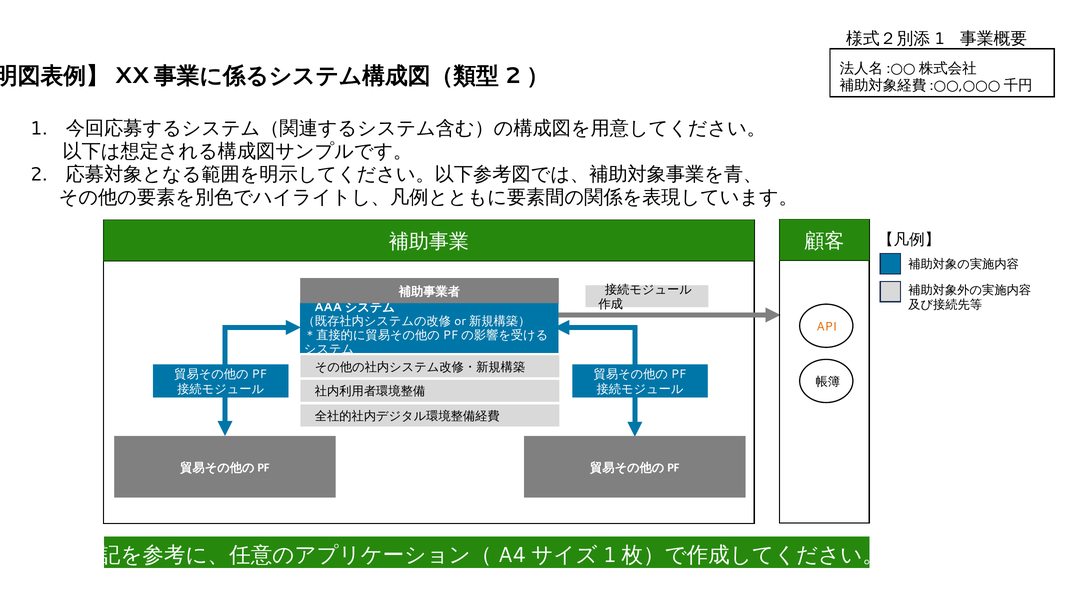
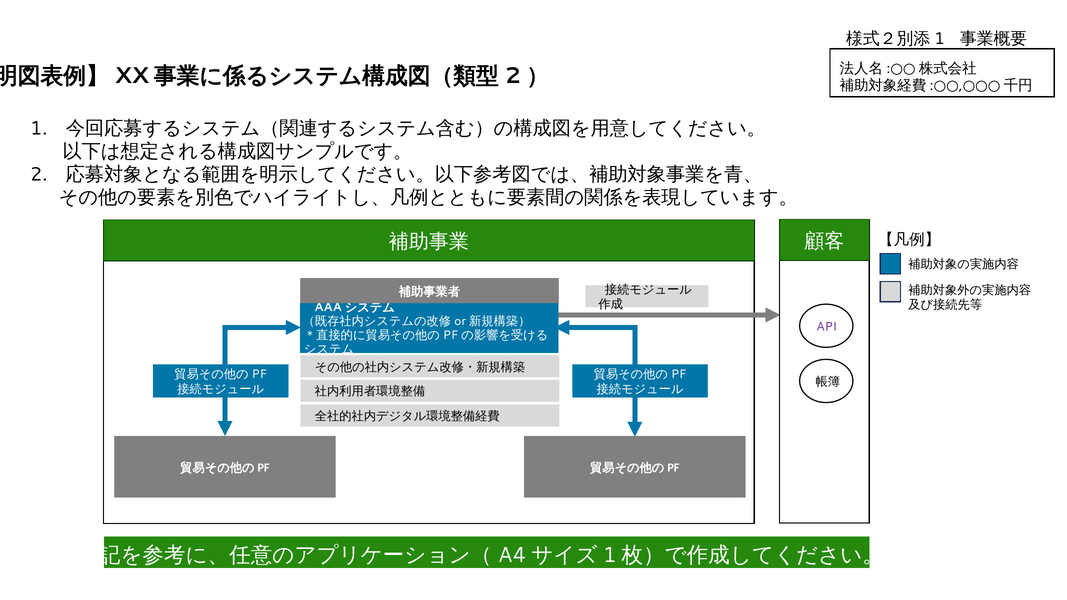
API colour: orange -> purple
